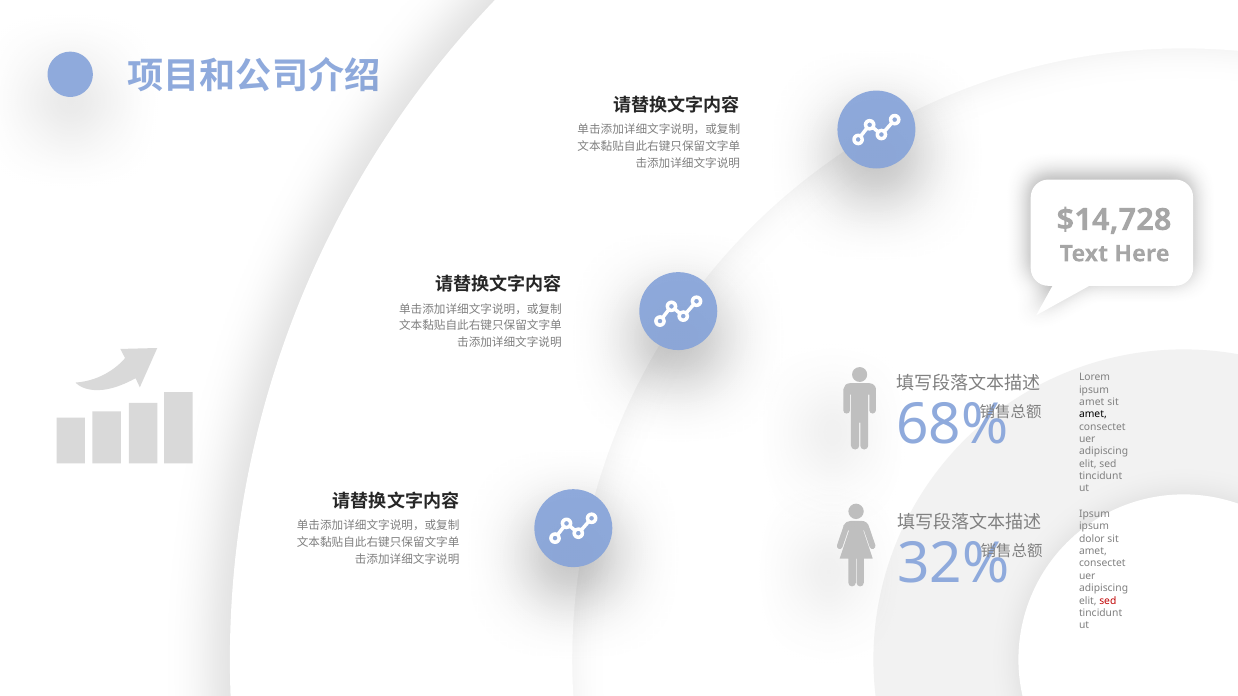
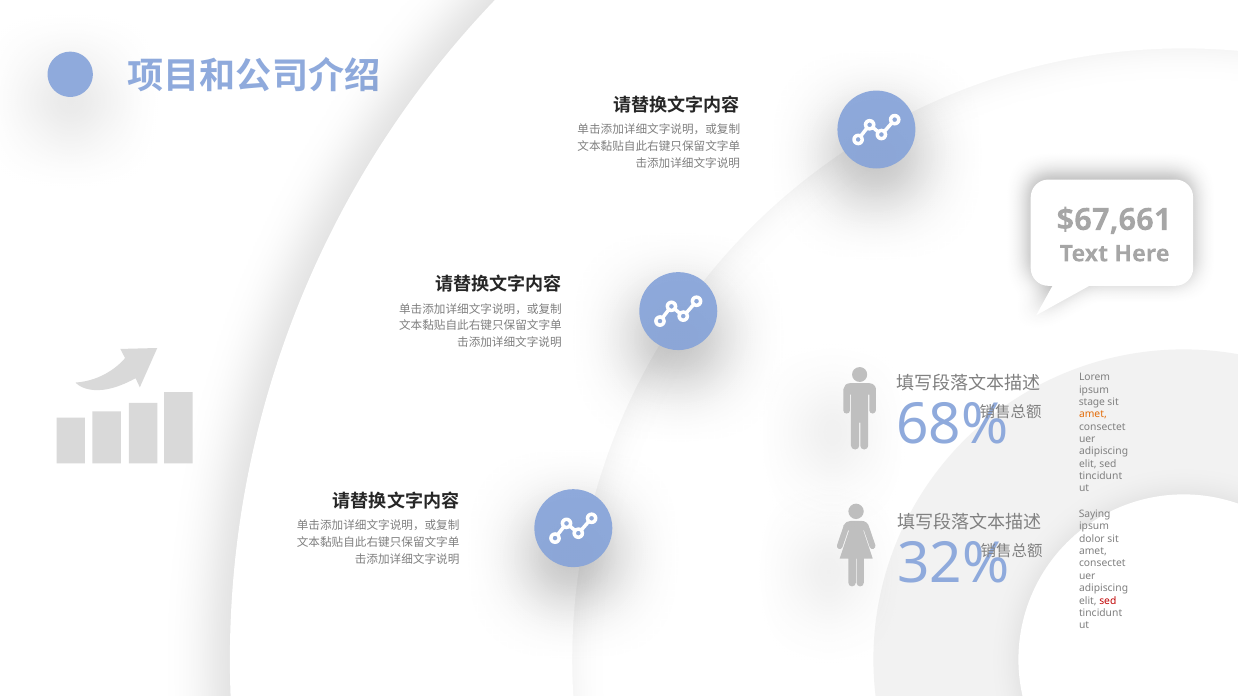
$14,728: $14,728 -> $67,661
amet at (1092, 402): amet -> stage
amet at (1093, 415) colour: black -> orange
Ipsum at (1095, 514): Ipsum -> Saying
